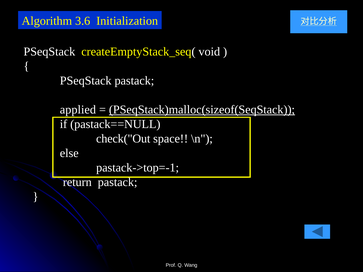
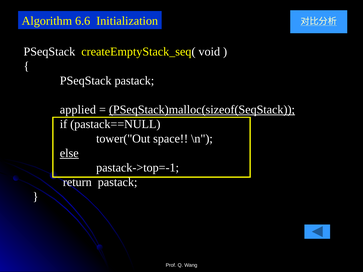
3.6: 3.6 -> 6.6
check("Out: check("Out -> tower("Out
else underline: none -> present
